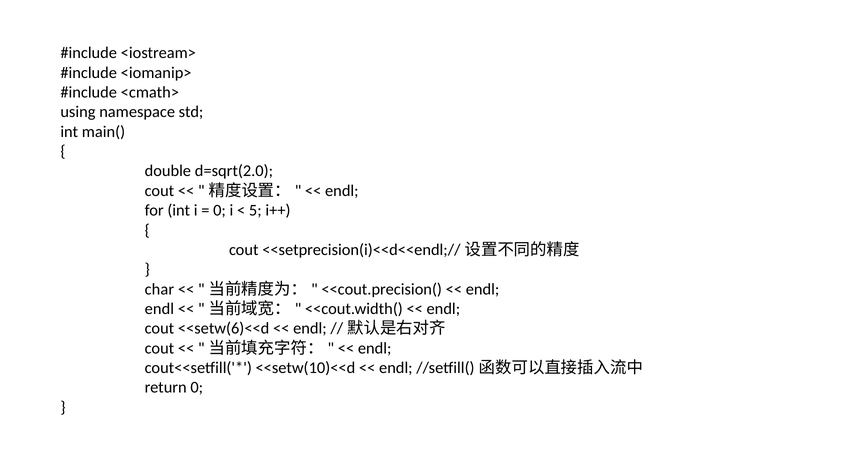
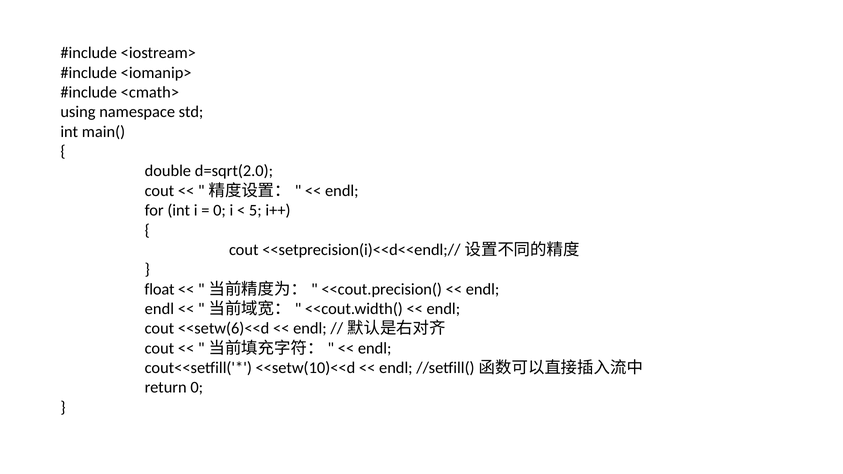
char: char -> float
